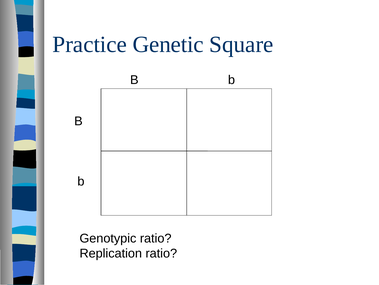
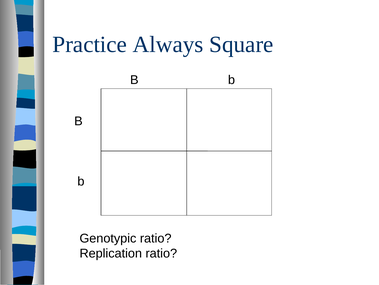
Genetic: Genetic -> Always
